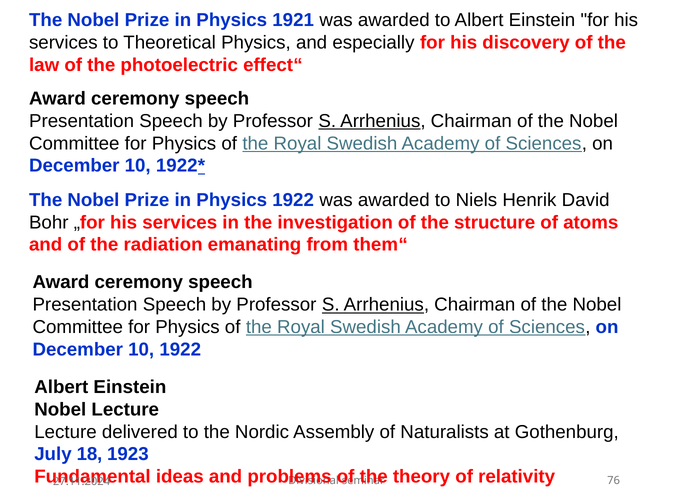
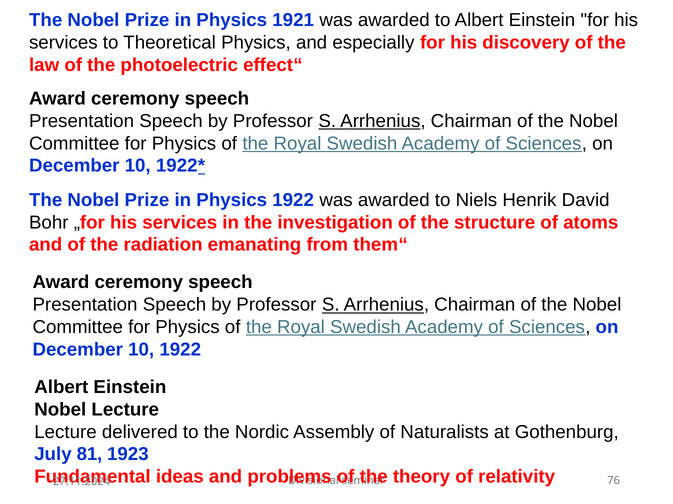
18: 18 -> 81
